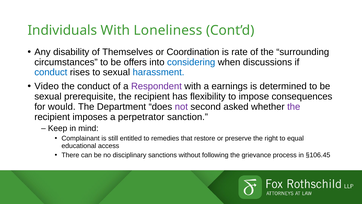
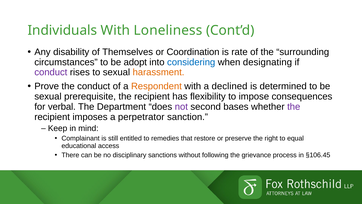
offers: offers -> adopt
discussions: discussions -> designating
conduct at (51, 72) colour: blue -> purple
harassment colour: blue -> orange
Video: Video -> Prove
Respondent colour: purple -> orange
earnings: earnings -> declined
would: would -> verbal
asked: asked -> bases
